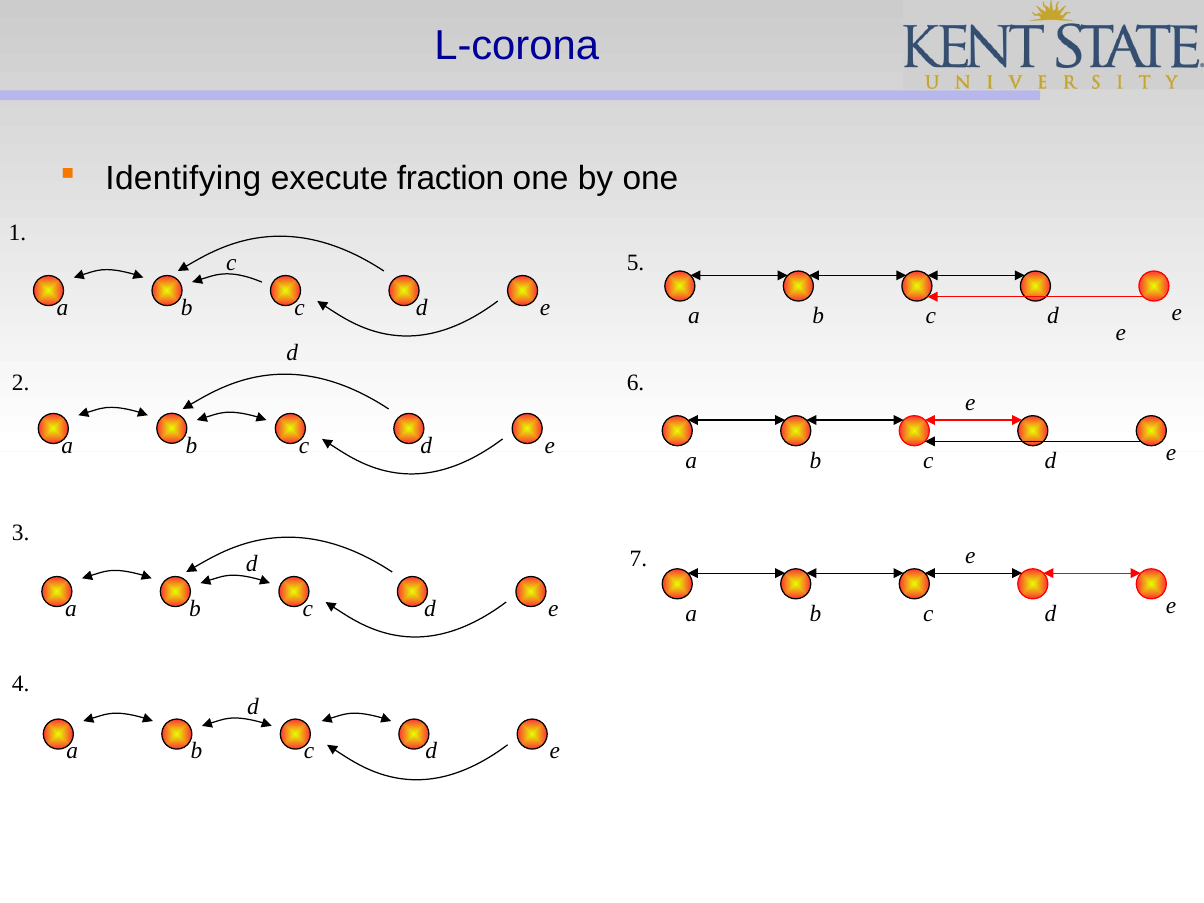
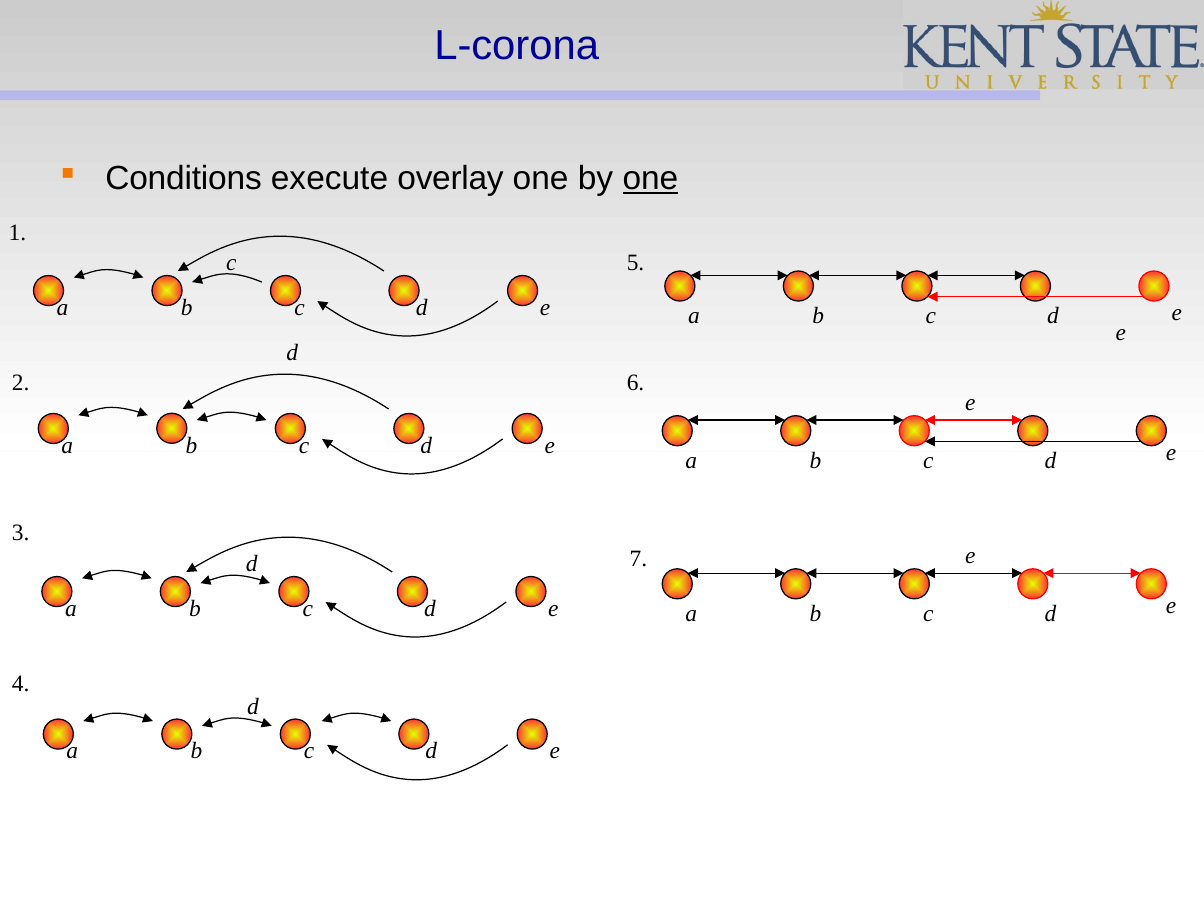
Identifying: Identifying -> Conditions
fraction: fraction -> overlay
one at (650, 179) underline: none -> present
